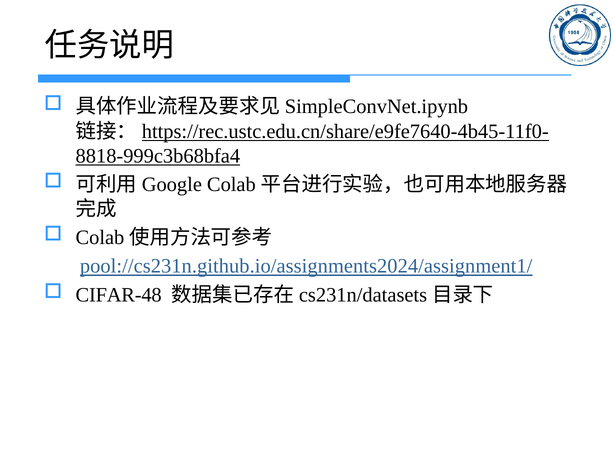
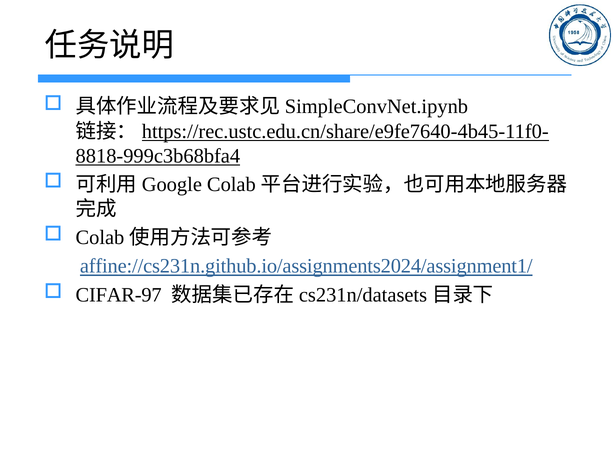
pool://cs231n.github.io/assignments2024/assignment1/: pool://cs231n.github.io/assignments2024/assignment1/ -> affine://cs231n.github.io/assignments2024/assignment1/
CIFAR-48: CIFAR-48 -> CIFAR-97
